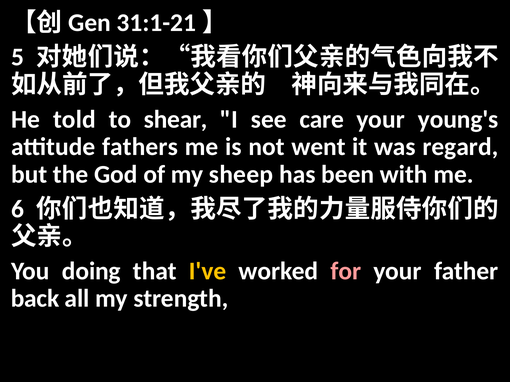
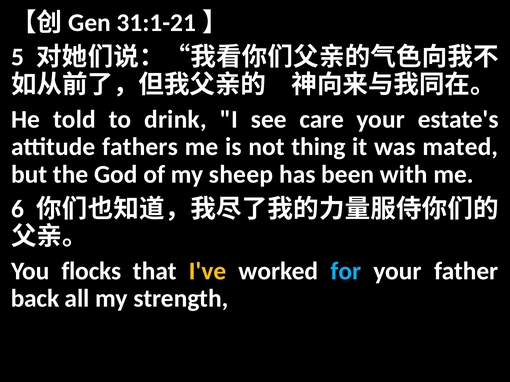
shear: shear -> drink
young's: young's -> estate's
went: went -> thing
regard: regard -> mated
doing: doing -> flocks
for colour: pink -> light blue
